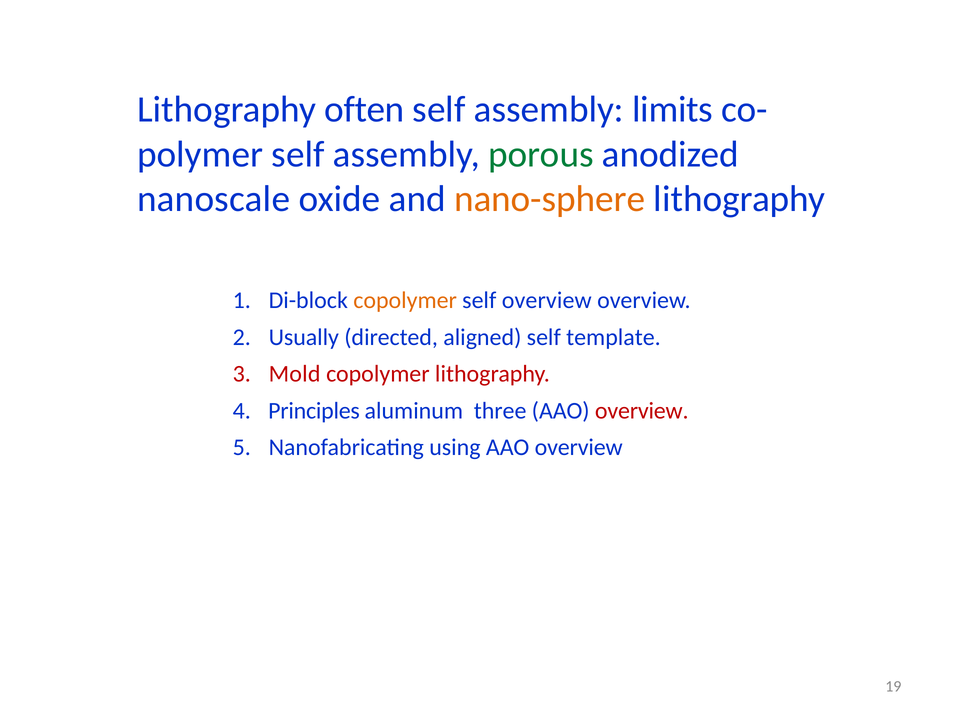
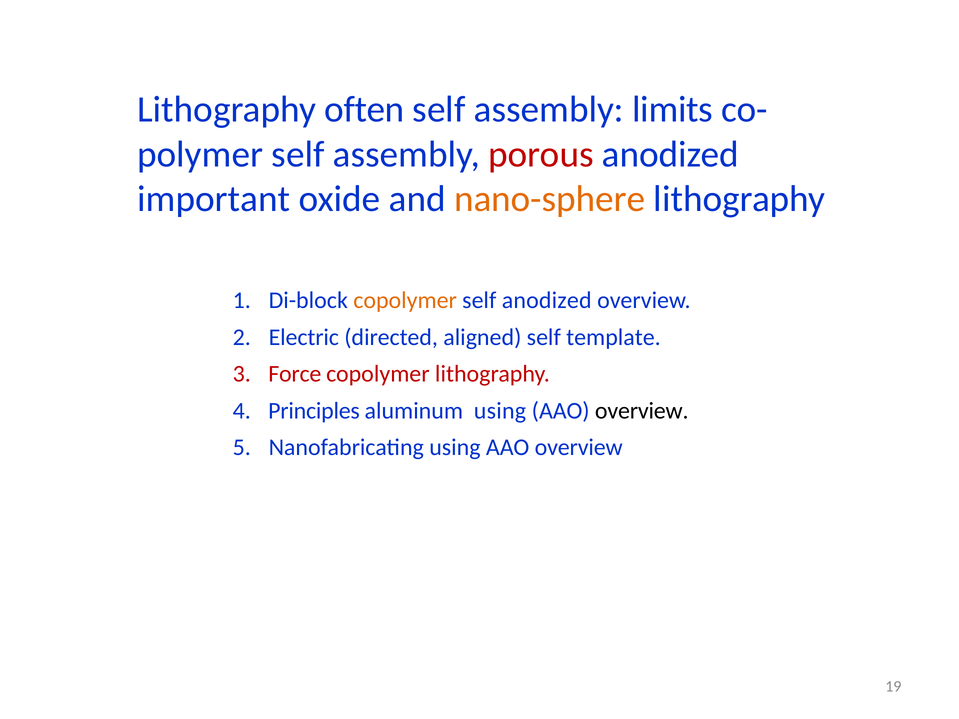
porous colour: green -> red
nanoscale: nanoscale -> important
self overview: overview -> anodized
Usually: Usually -> Electric
Mold: Mold -> Force
aluminum three: three -> using
overview at (642, 411) colour: red -> black
